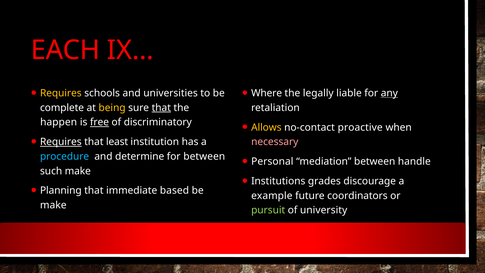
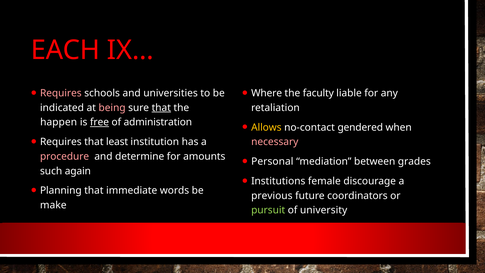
Requires at (61, 93) colour: yellow -> pink
legally: legally -> faculty
any underline: present -> none
complete: complete -> indicated
being colour: yellow -> pink
discriminatory: discriminatory -> administration
proactive: proactive -> gendered
Requires at (61, 142) underline: present -> none
procedure colour: light blue -> pink
for between: between -> amounts
handle: handle -> grades
such make: make -> again
grades: grades -> female
based: based -> words
example: example -> previous
